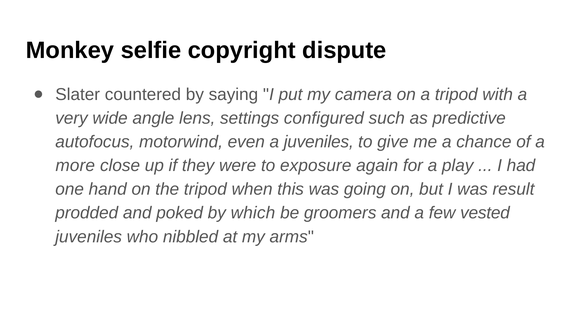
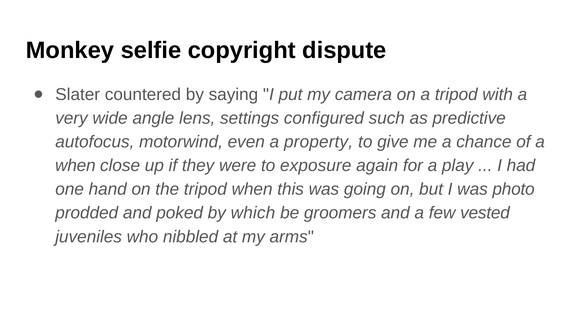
a juveniles: juveniles -> property
more at (75, 166): more -> when
result: result -> photo
